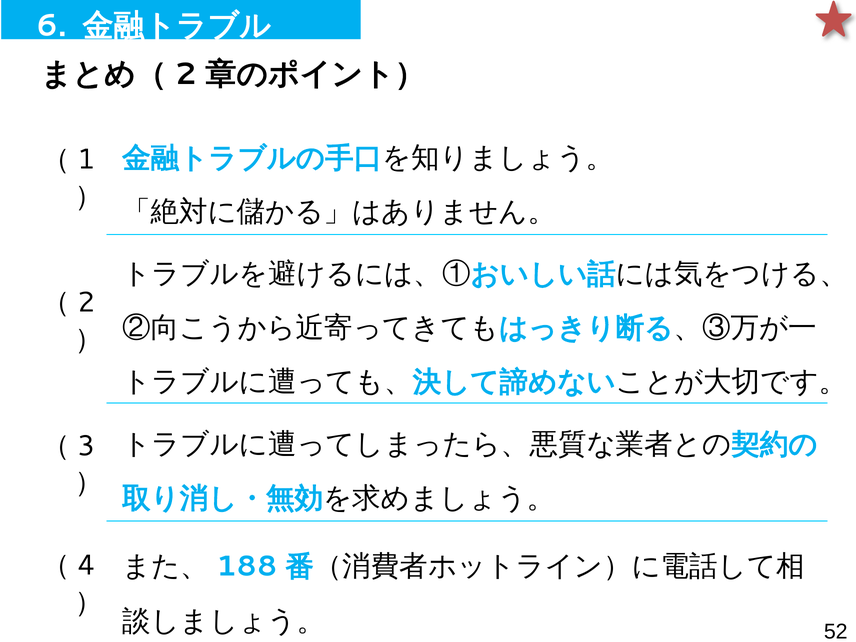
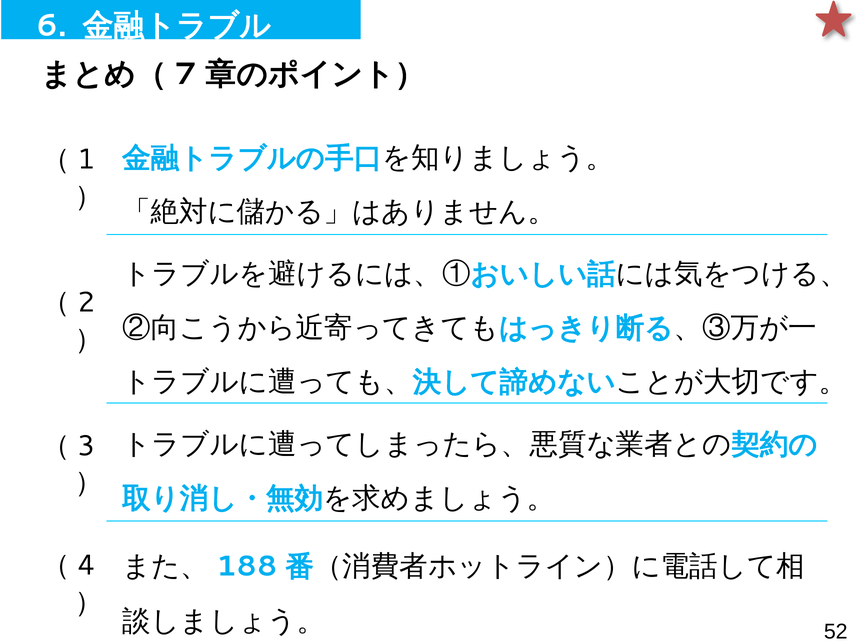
2 at (186, 74): 2 -> 7
